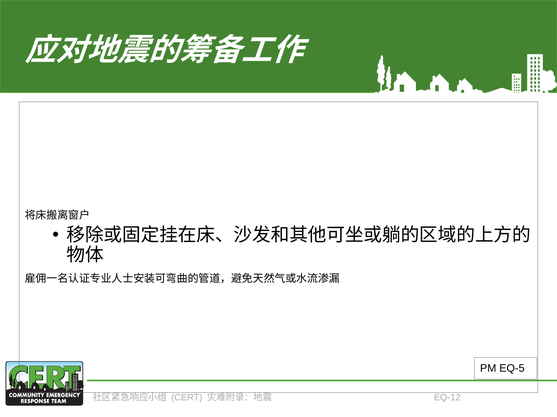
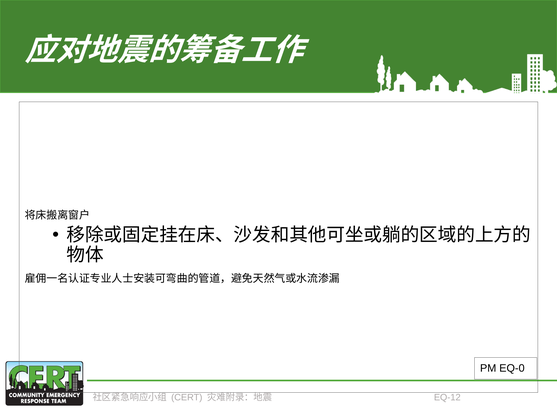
EQ-5: EQ-5 -> EQ-0
